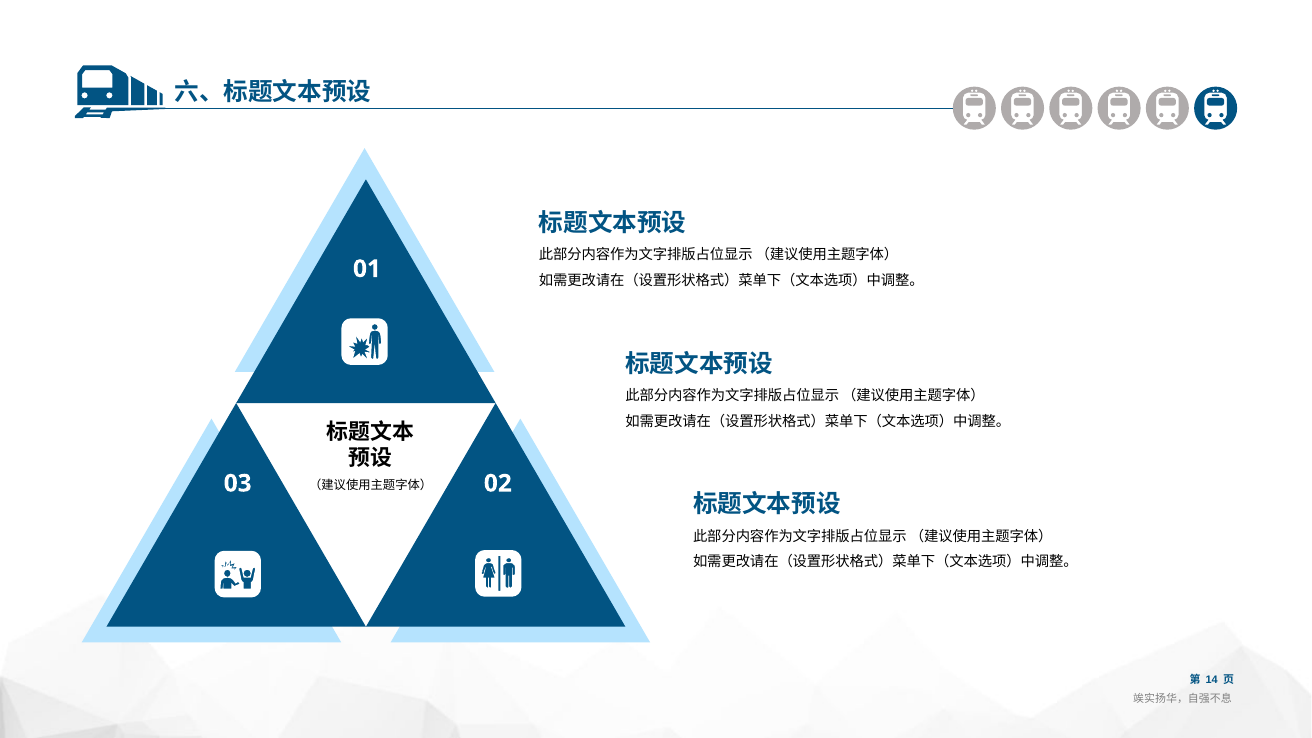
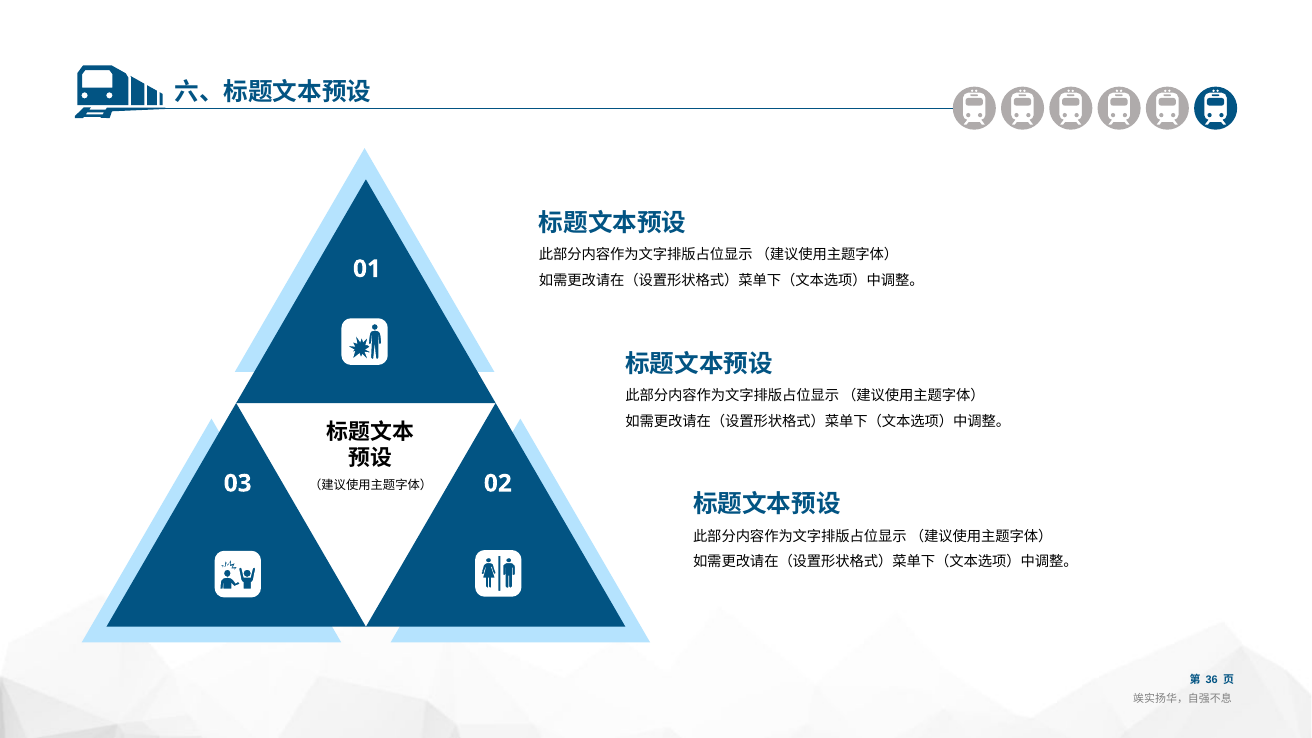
14: 14 -> 36
